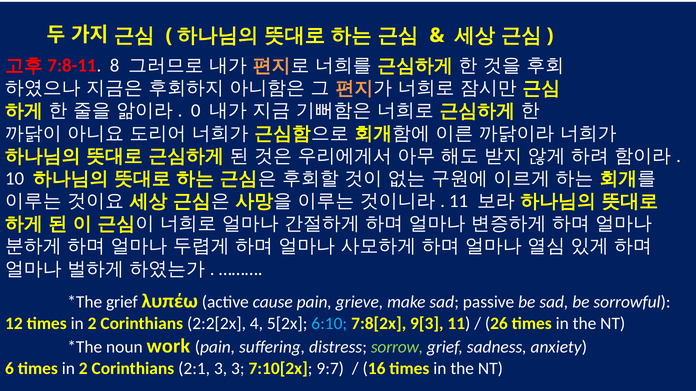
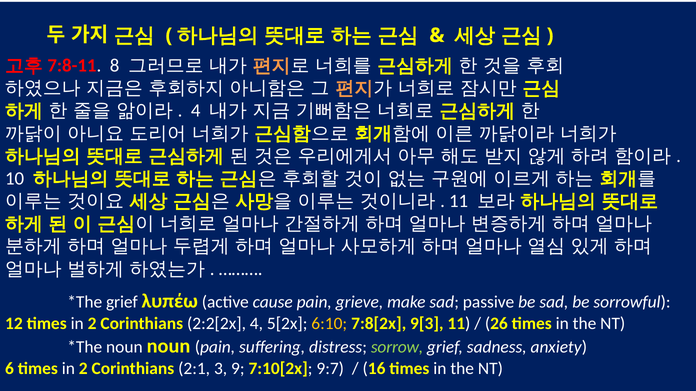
0 at (196, 111): 0 -> 4
6:10 colour: light blue -> yellow
noun work: work -> noun
3 3: 3 -> 9
